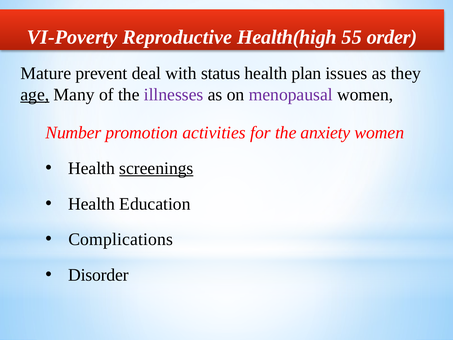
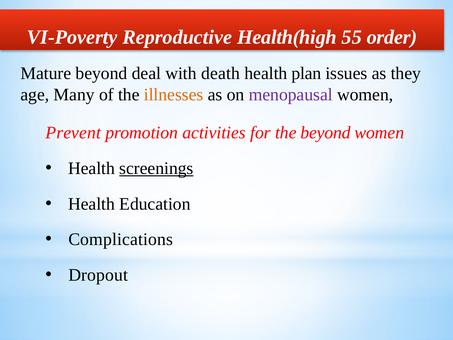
Mature prevent: prevent -> beyond
status: status -> death
age underline: present -> none
illnesses colour: purple -> orange
Number: Number -> Prevent
the anxiety: anxiety -> beyond
Disorder: Disorder -> Dropout
